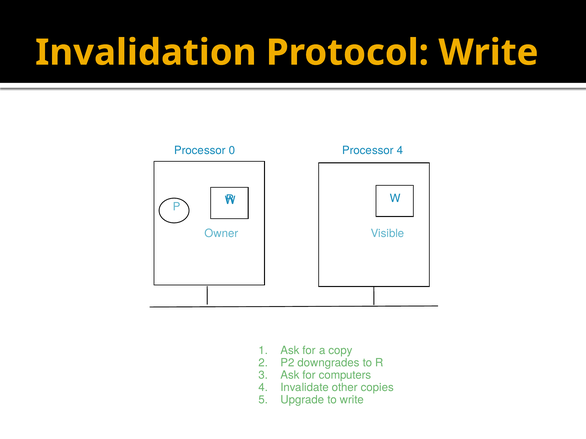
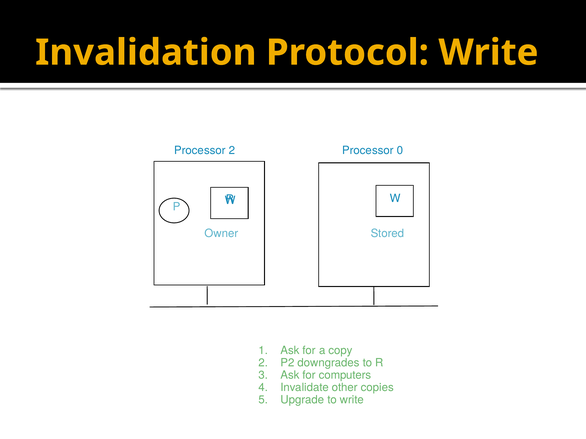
Processor 0: 0 -> 2
Processor 4: 4 -> 0
Visible: Visible -> Stored
